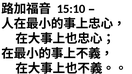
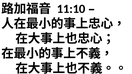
15:10: 15:10 -> 11:10
